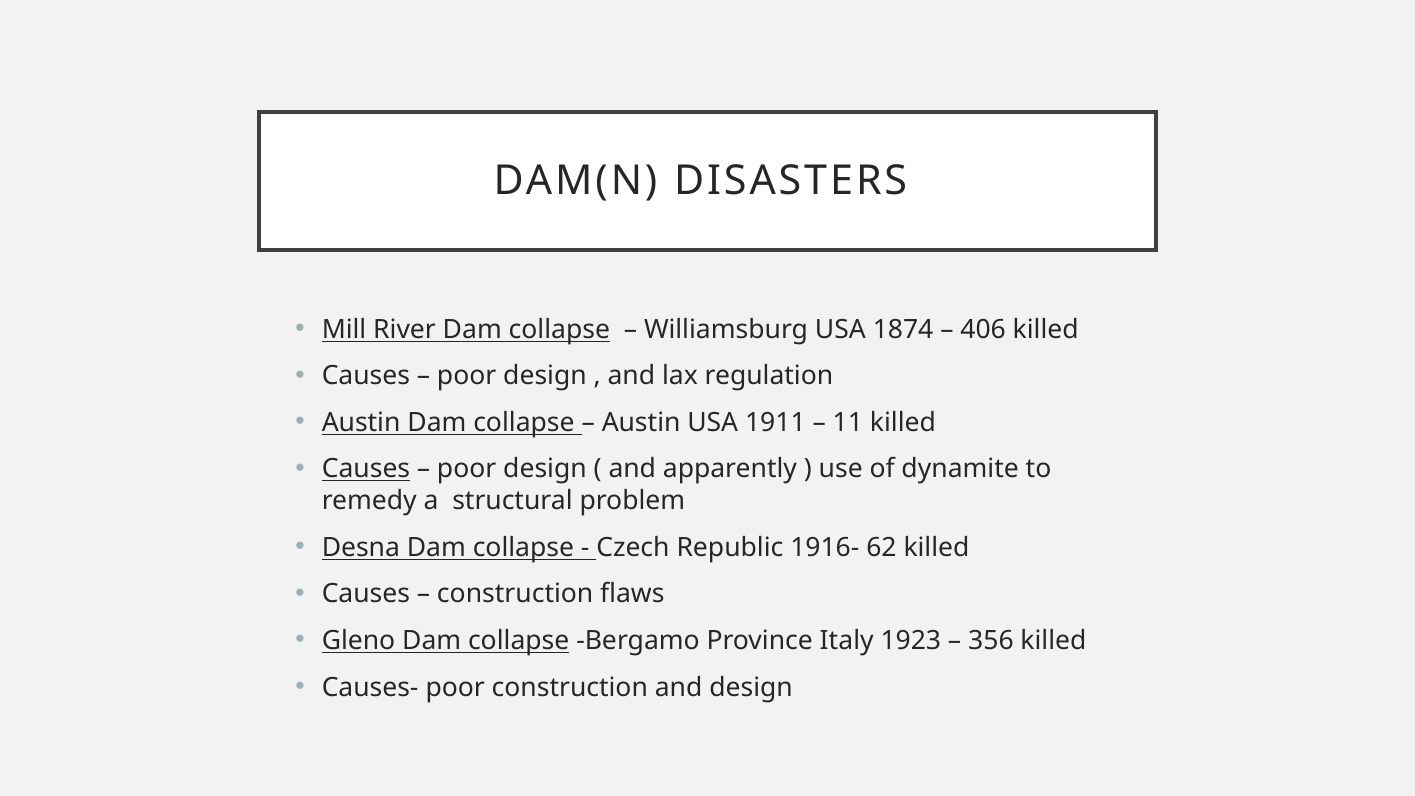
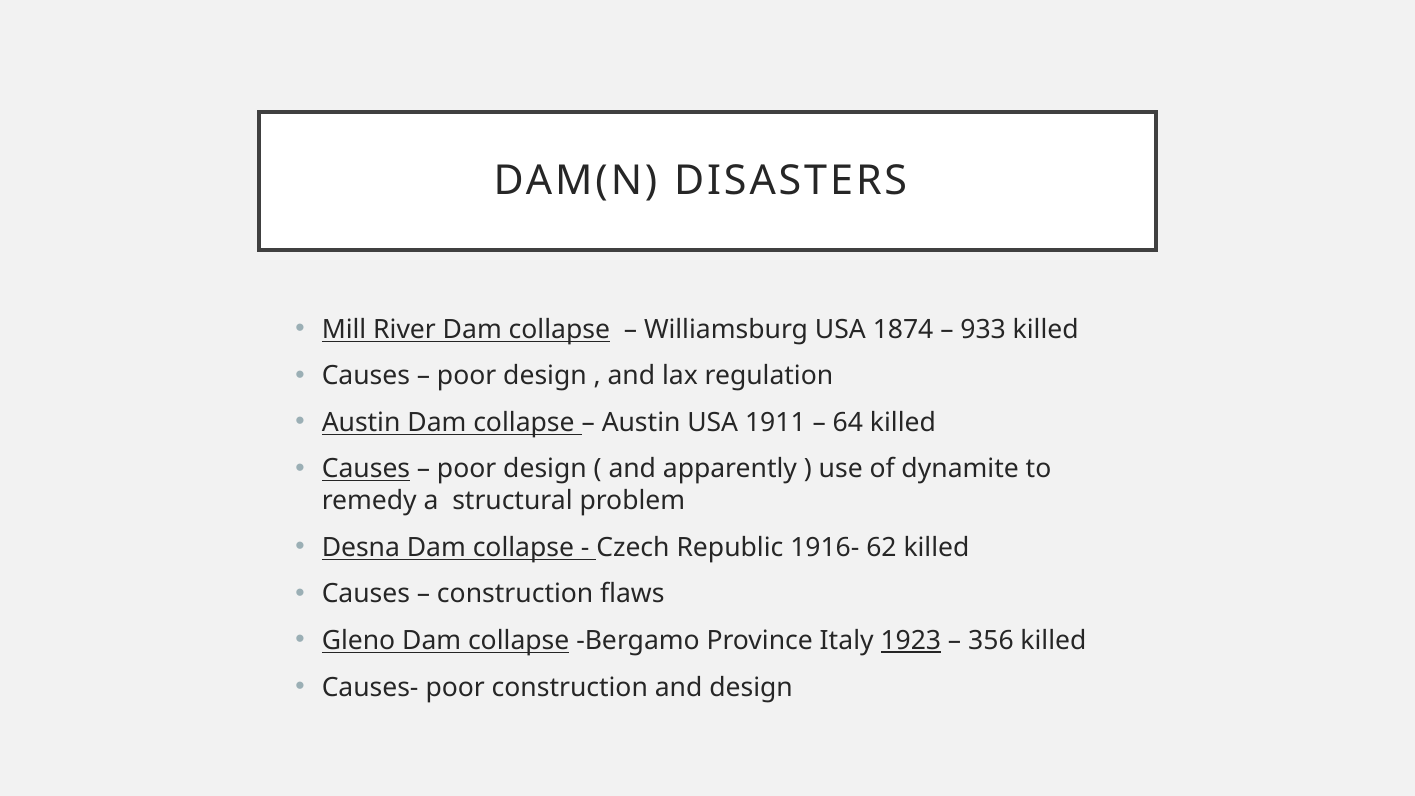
406: 406 -> 933
11: 11 -> 64
1923 underline: none -> present
